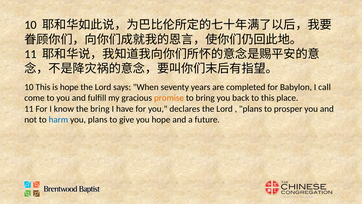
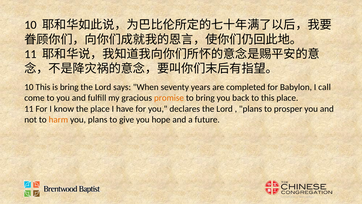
is hope: hope -> bring
the bring: bring -> place
harm colour: blue -> orange
